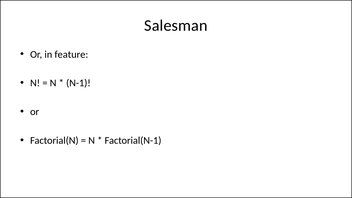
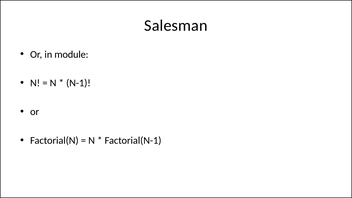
feature: feature -> module
